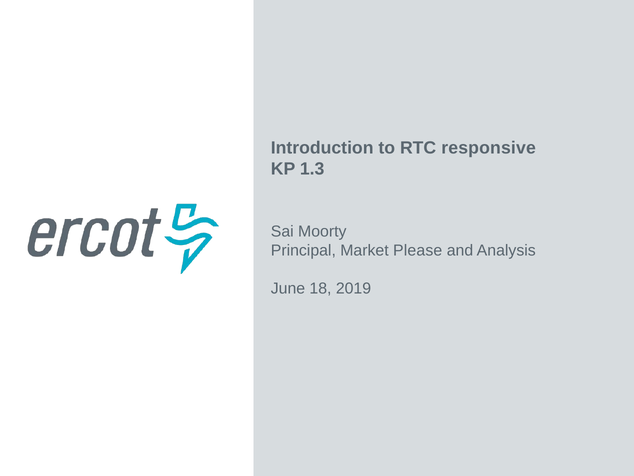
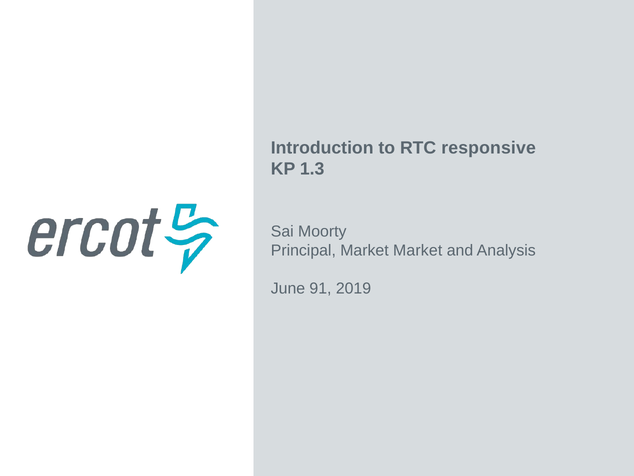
Market Please: Please -> Market
18: 18 -> 91
